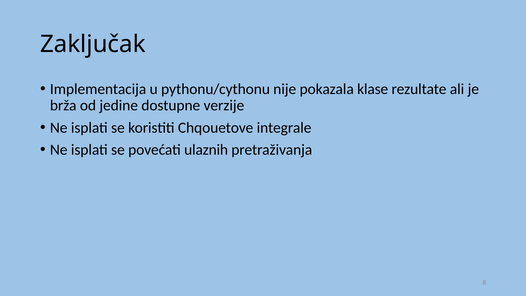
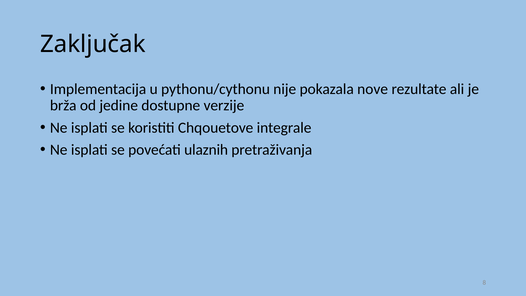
klase: klase -> nove
